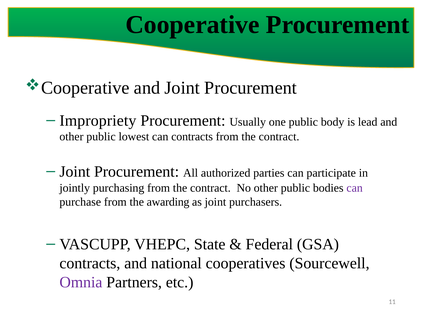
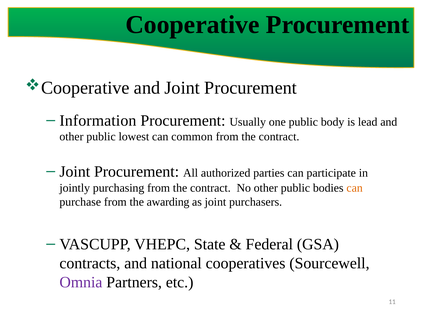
Impropriety: Impropriety -> Information
can contracts: contracts -> common
can at (355, 188) colour: purple -> orange
